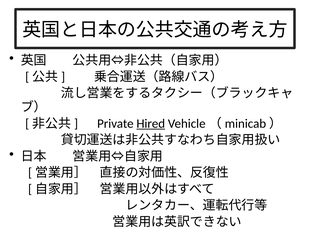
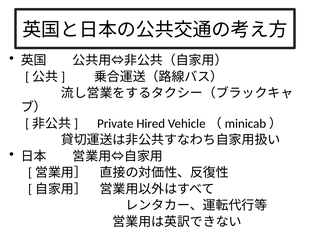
Hired underline: present -> none
